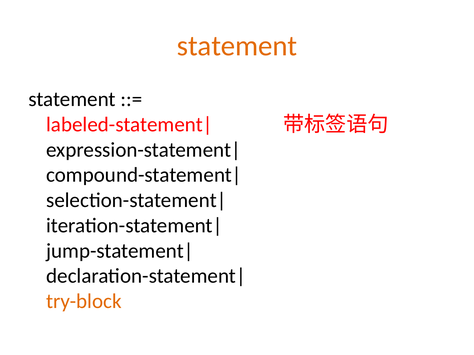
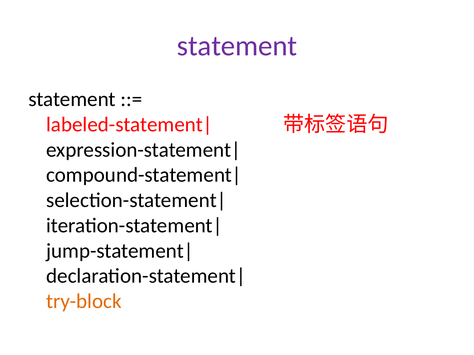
statement at (237, 46) colour: orange -> purple
